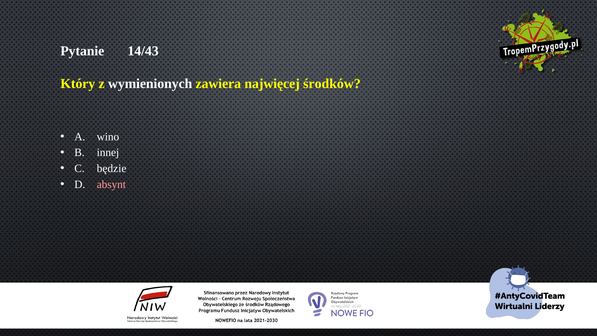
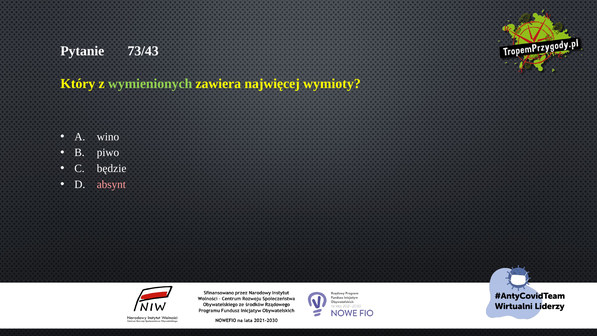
14/43: 14/43 -> 73/43
wymienionych colour: white -> light green
środków: środków -> wymioty
innej: innej -> piwo
